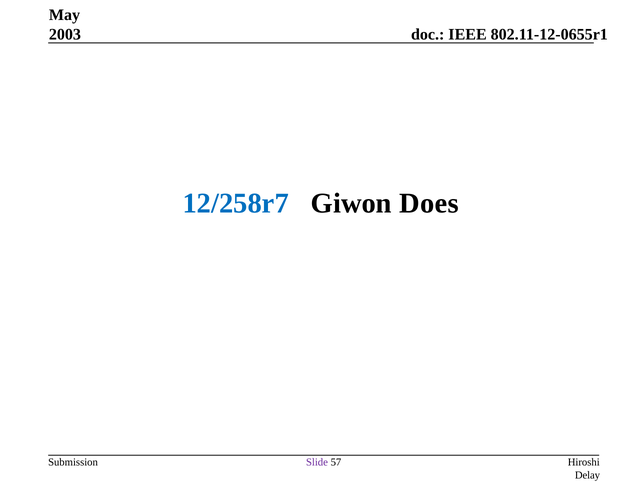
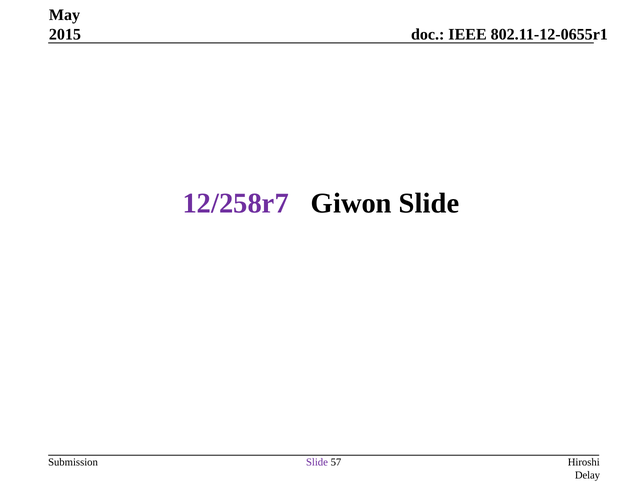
2003: 2003 -> 2015
12/258r7 colour: blue -> purple
Giwon Does: Does -> Slide
